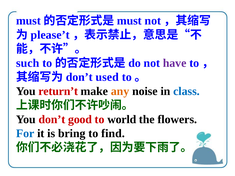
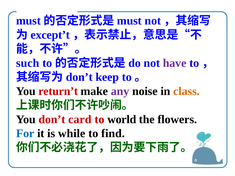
please’t: please’t -> except’t
used: used -> keep
any colour: orange -> purple
class colour: blue -> orange
good: good -> card
bring: bring -> while
